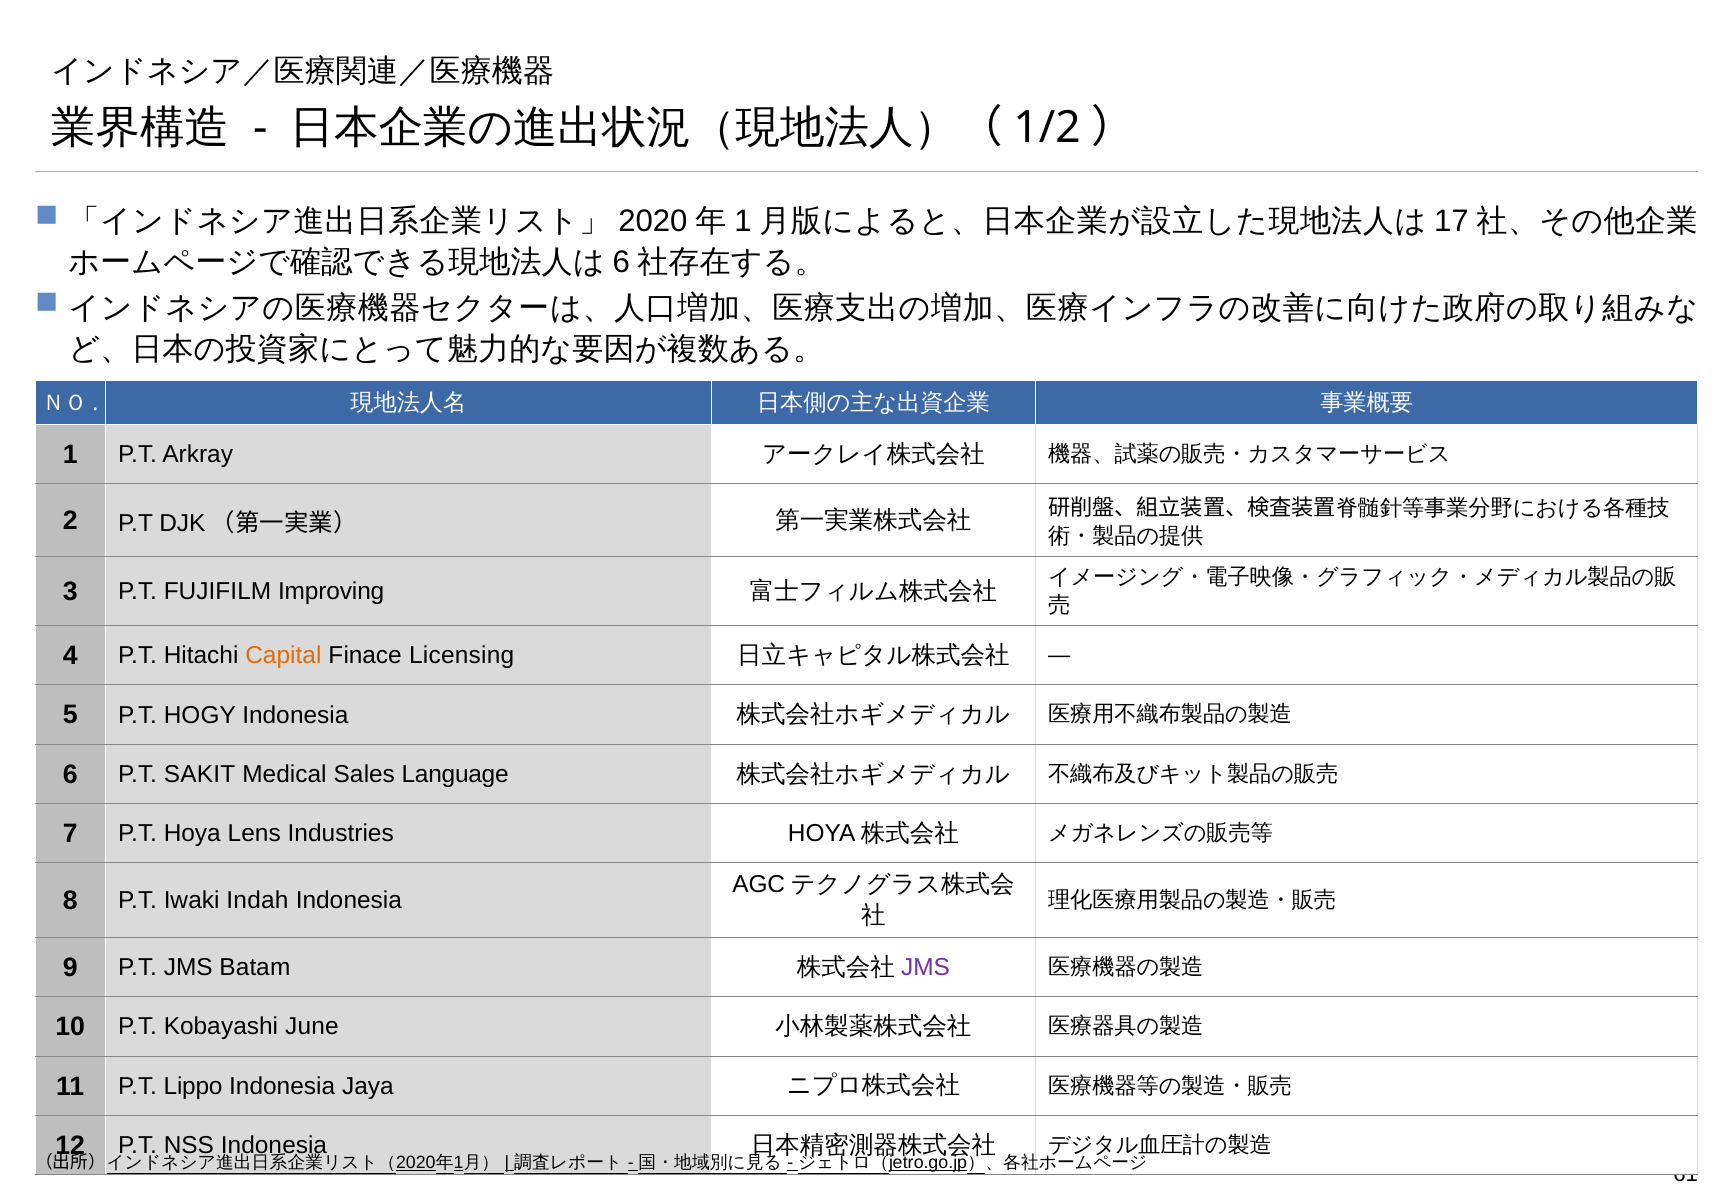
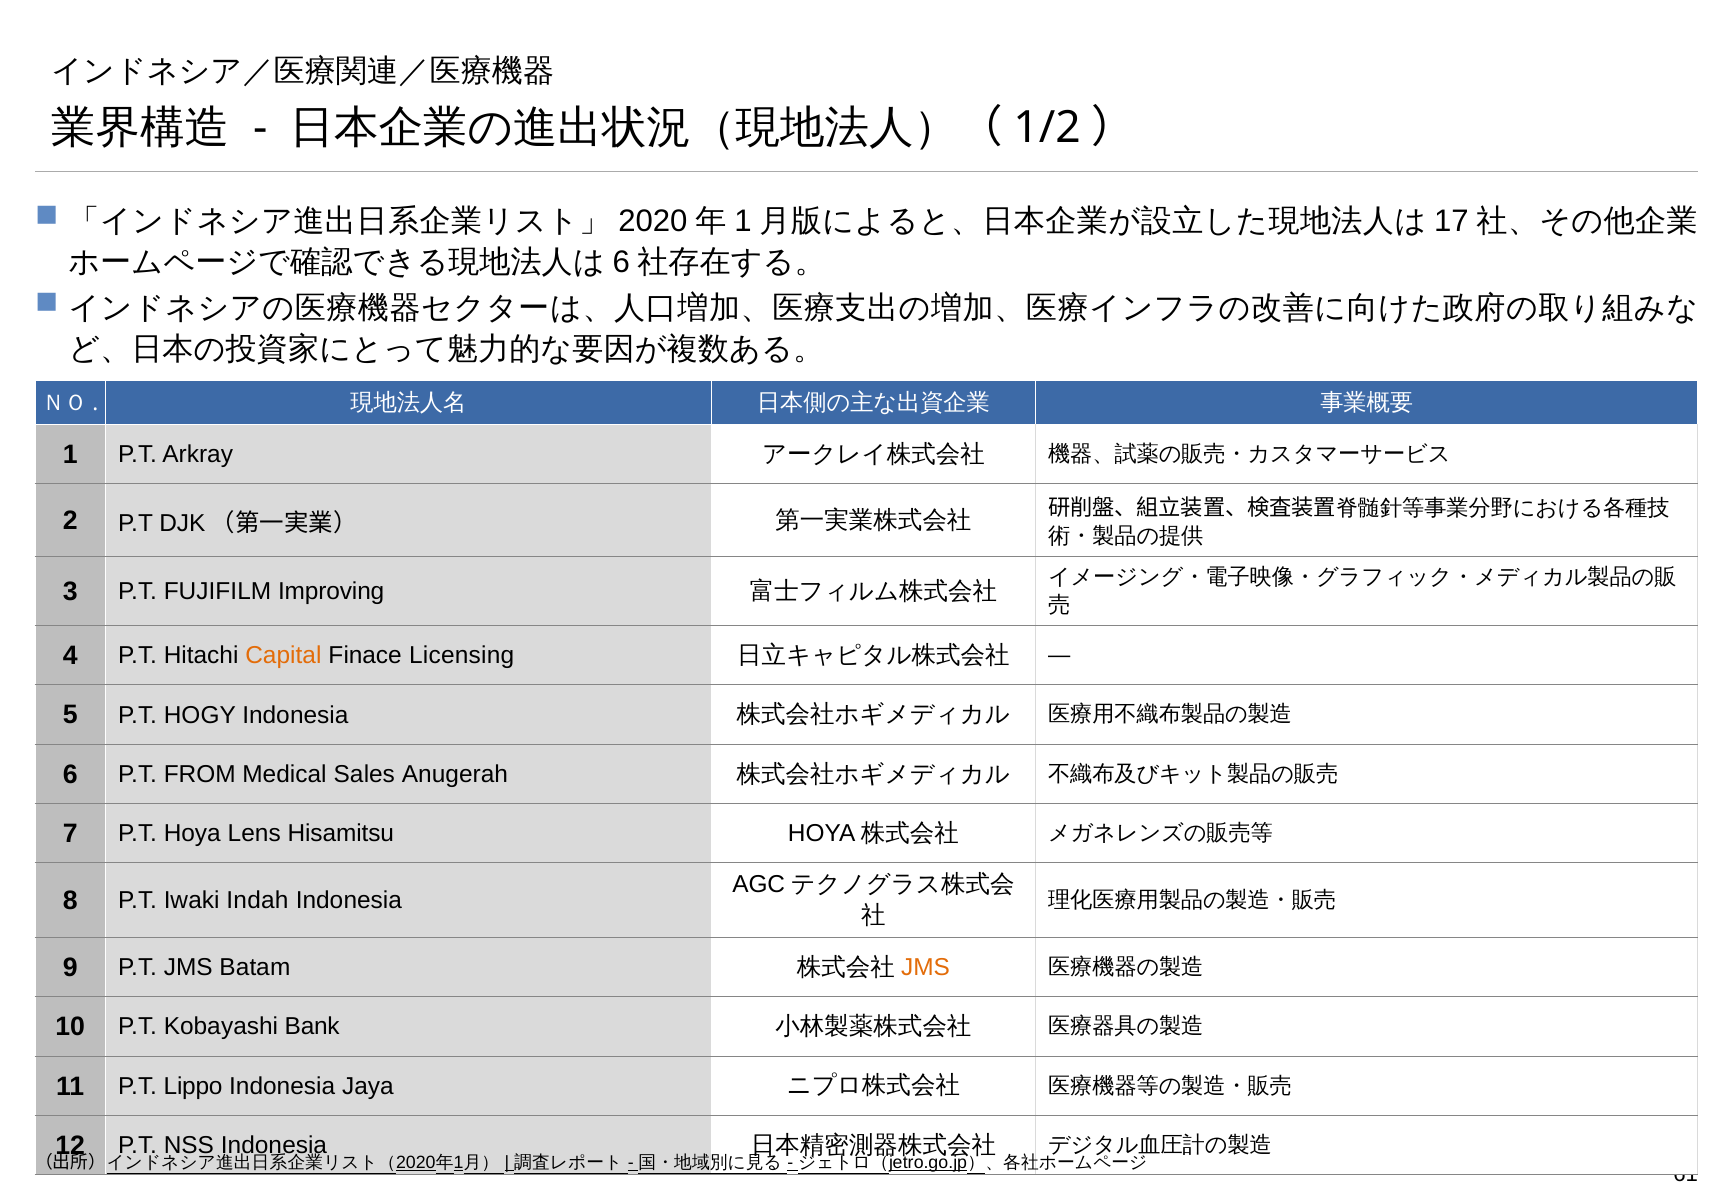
SAKIT: SAKIT -> FROM
Language: Language -> Anugerah
Industries: Industries -> Hisamitsu
JMS at (925, 967) colour: purple -> orange
June: June -> Bank
